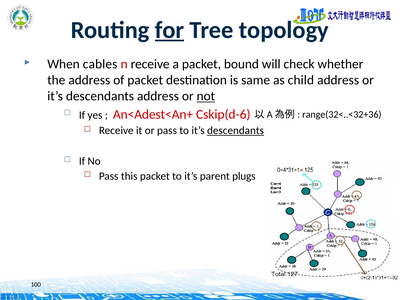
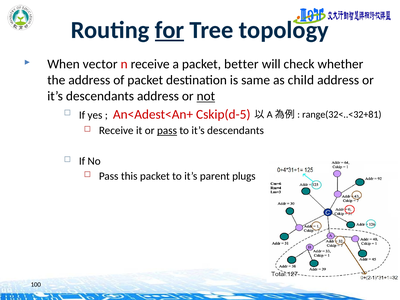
cables: cables -> vector
bound: bound -> better
Cskip(d-6: Cskip(d-6 -> Cskip(d-5
range(32<..<32+36: range(32<..<32+36 -> range(32<..<32+81
pass at (167, 131) underline: none -> present
descendants at (236, 131) underline: present -> none
